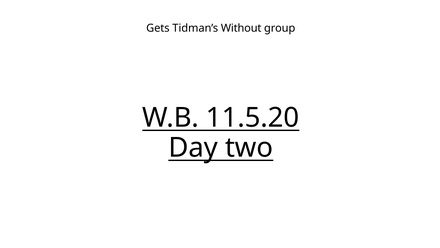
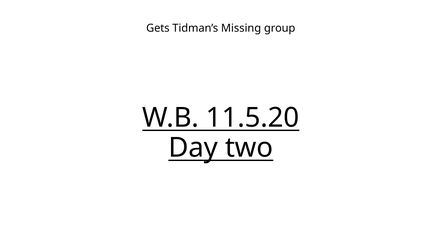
Without: Without -> Missing
